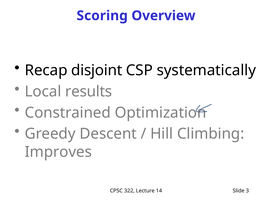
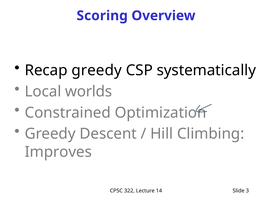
Recap disjoint: disjoint -> greedy
results: results -> worlds
